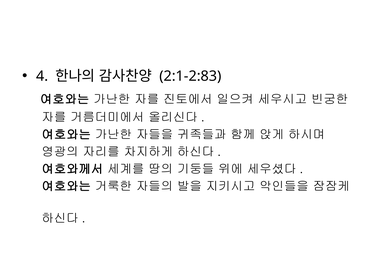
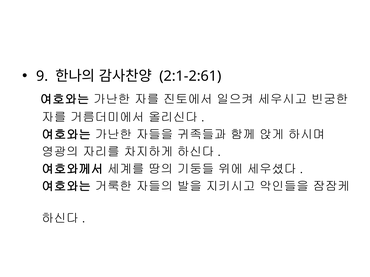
4: 4 -> 9
2:1-2:83: 2:1-2:83 -> 2:1-2:61
